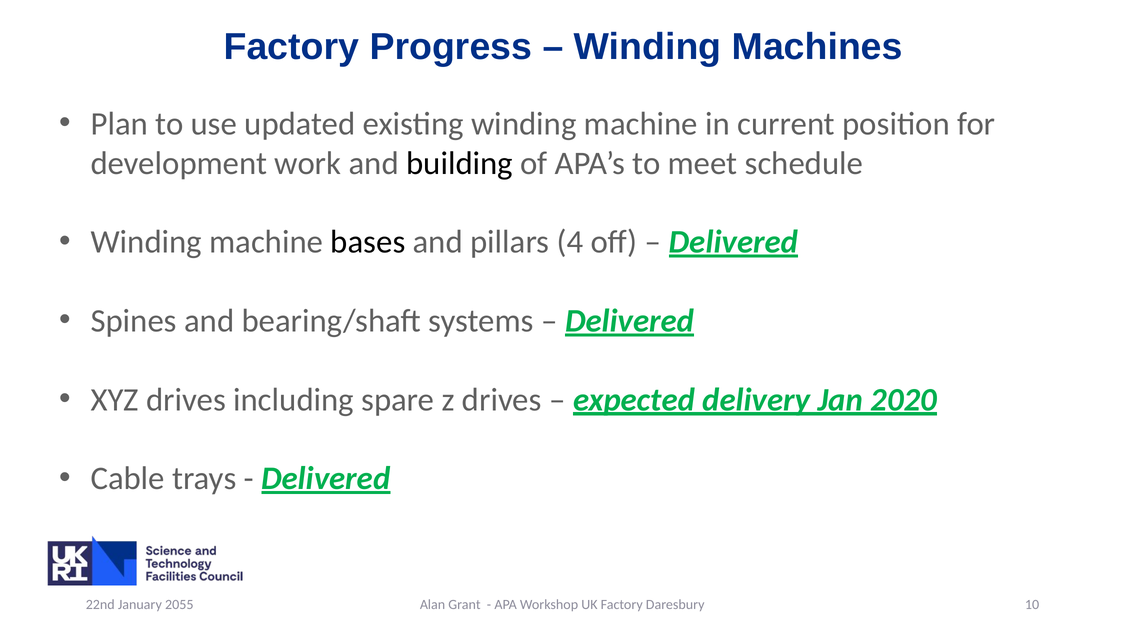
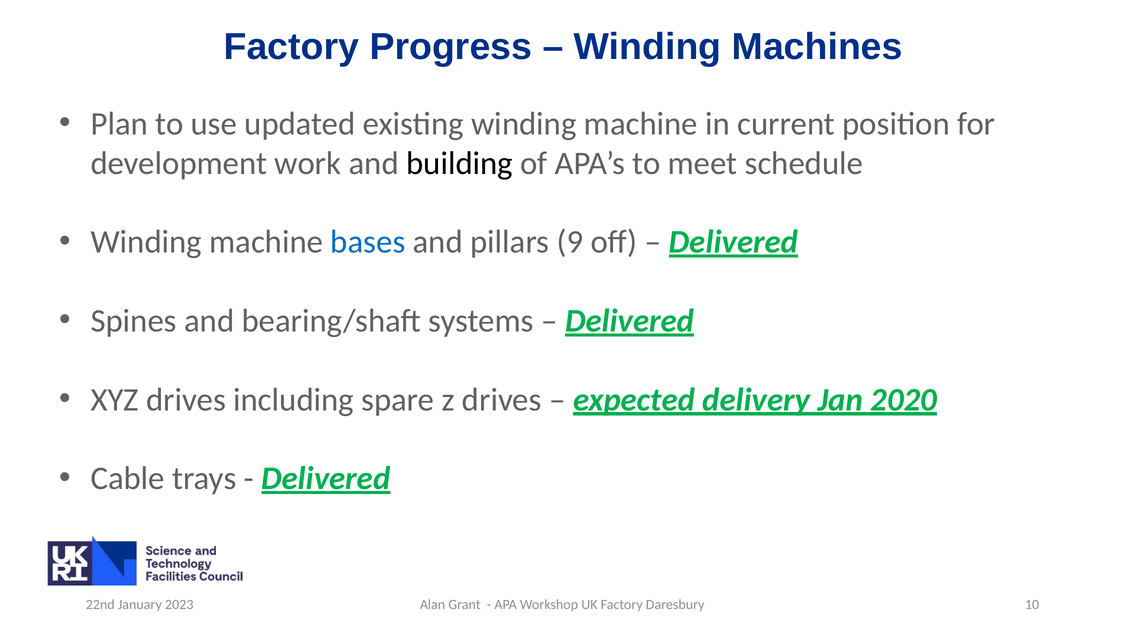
bases colour: black -> blue
4: 4 -> 9
2055: 2055 -> 2023
